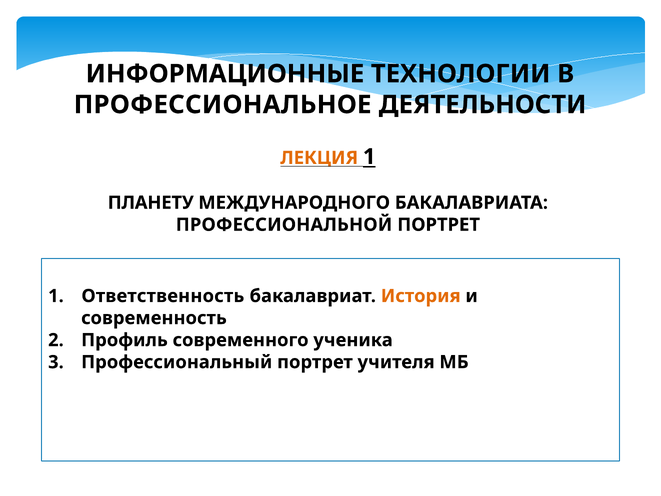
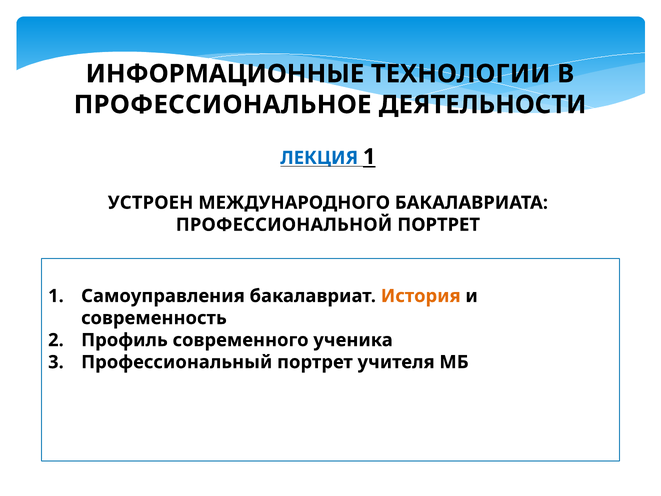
ЛЕКЦИЯ colour: orange -> blue
ПЛАНЕТУ: ПЛАНЕТУ -> УСТРОЕН
Ответственность: Ответственность -> Самоуправления
